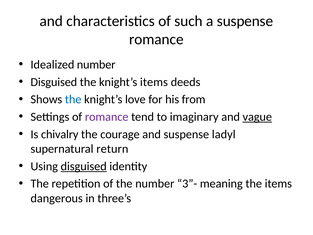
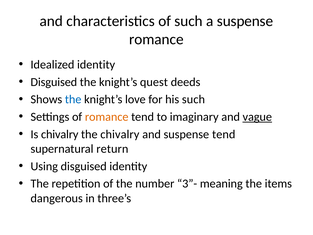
Idealized number: number -> identity
knight’s items: items -> quest
his from: from -> such
romance at (107, 117) colour: purple -> orange
the courage: courage -> chivalry
suspense ladyl: ladyl -> tend
disguised at (84, 166) underline: present -> none
